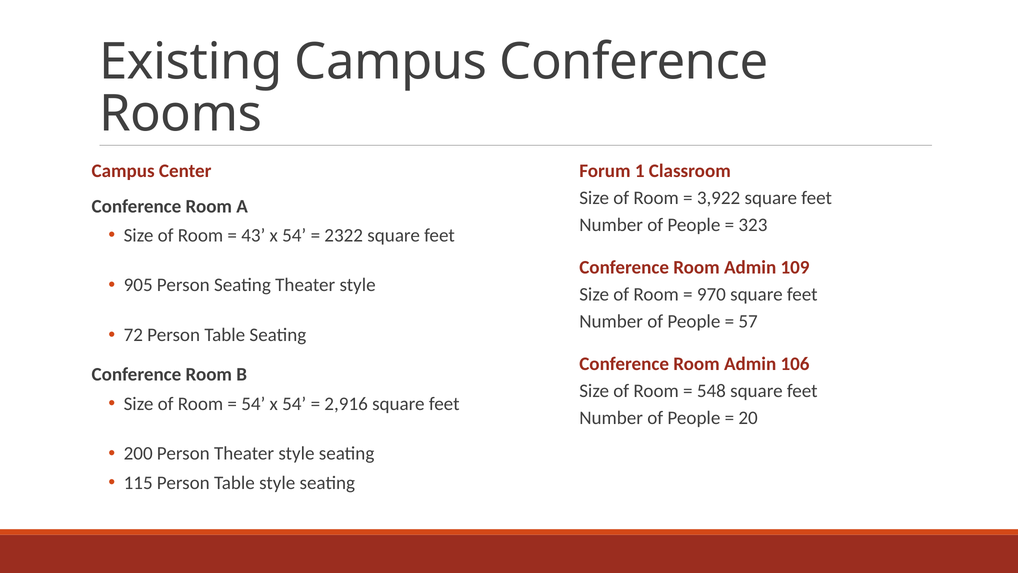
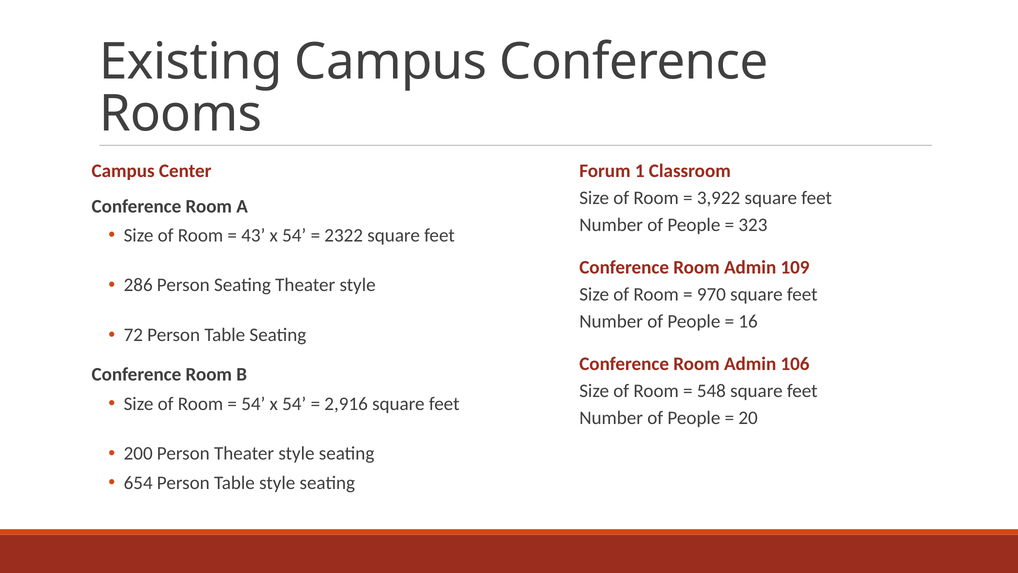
905: 905 -> 286
57: 57 -> 16
115: 115 -> 654
